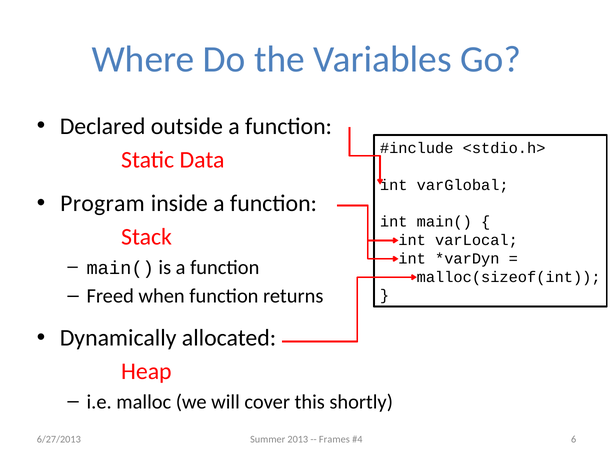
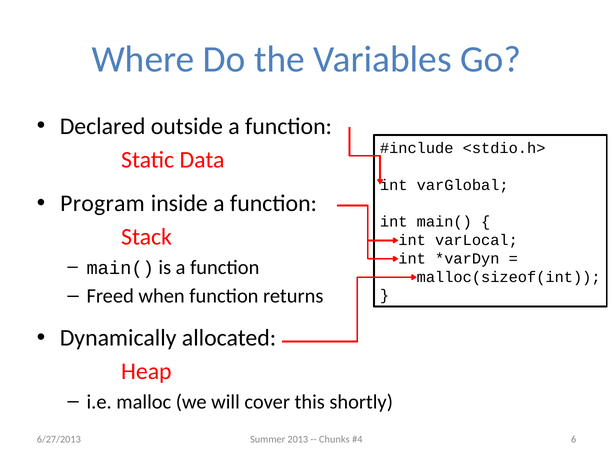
Frames: Frames -> Chunks
